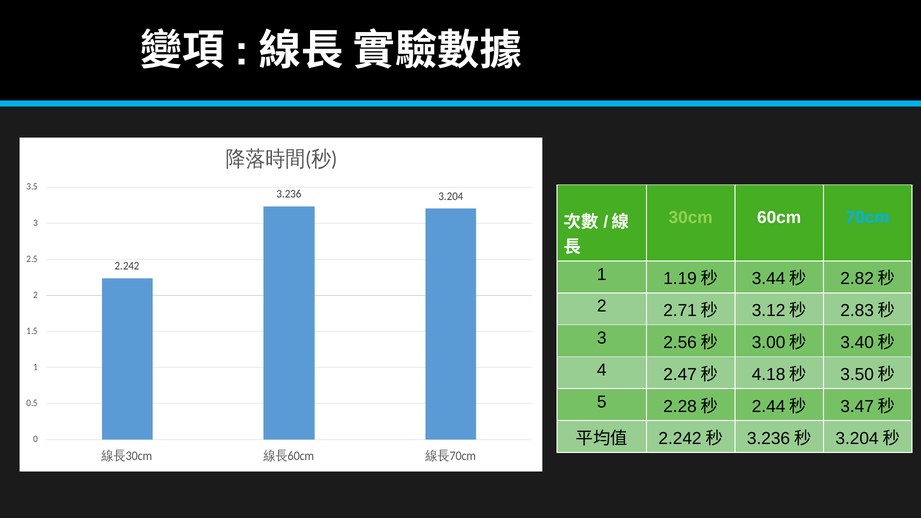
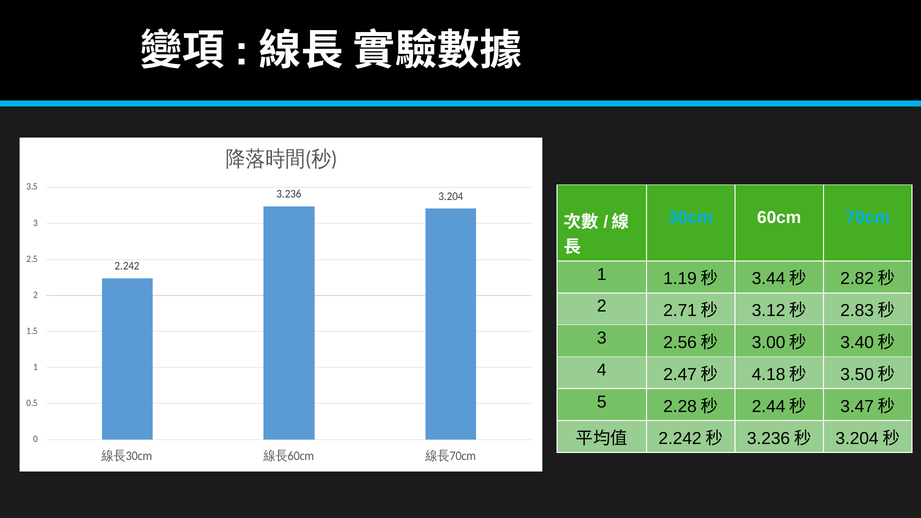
30cm colour: light green -> light blue
